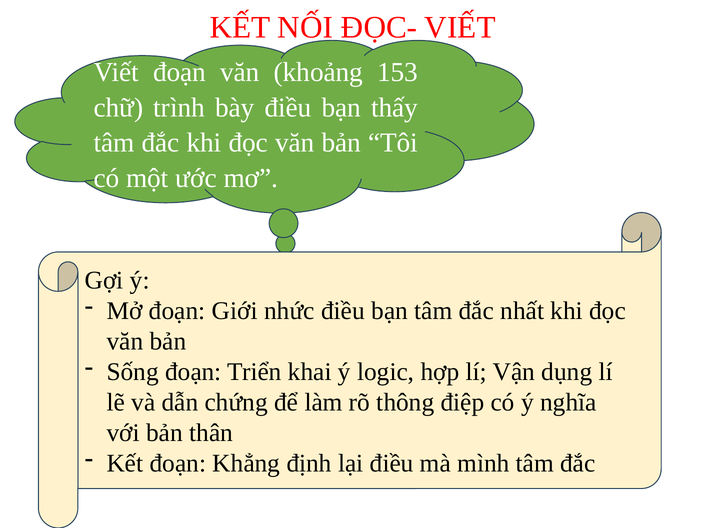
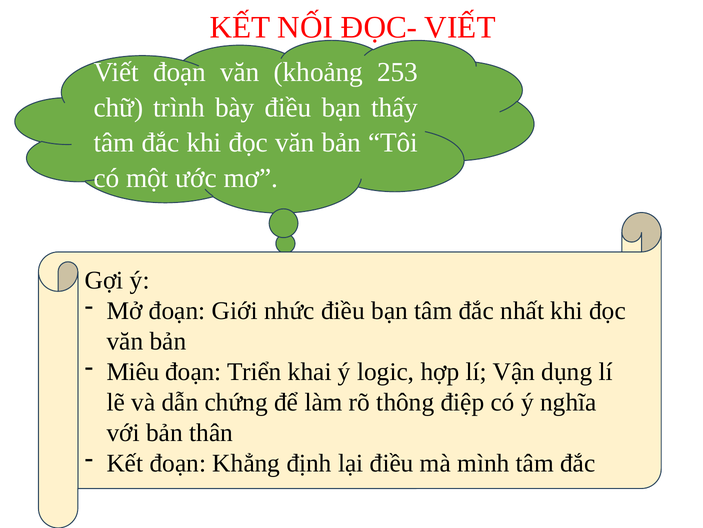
153: 153 -> 253
Sống: Sống -> Miêu
